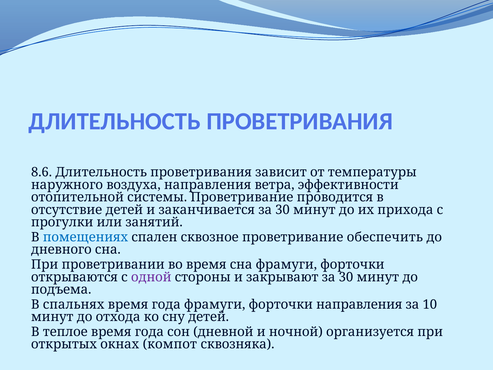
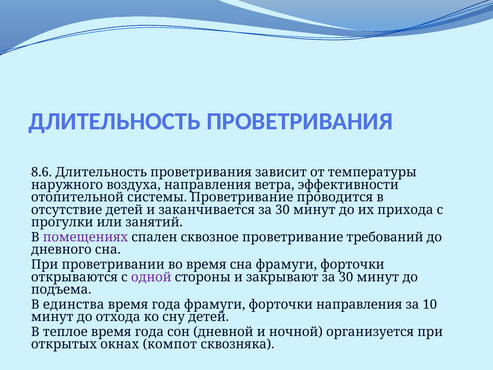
помещениях colour: blue -> purple
обеспечить: обеспечить -> требований
спальнях: спальнях -> единства
